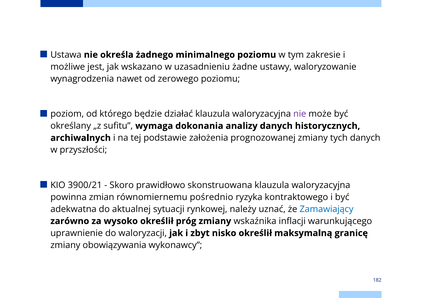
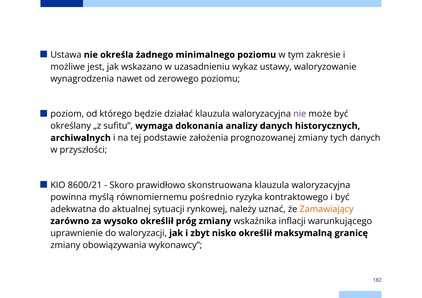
żadne: żadne -> wykaz
3900/21: 3900/21 -> 8600/21
zmian: zmian -> myślą
Zamawiający colour: blue -> orange
